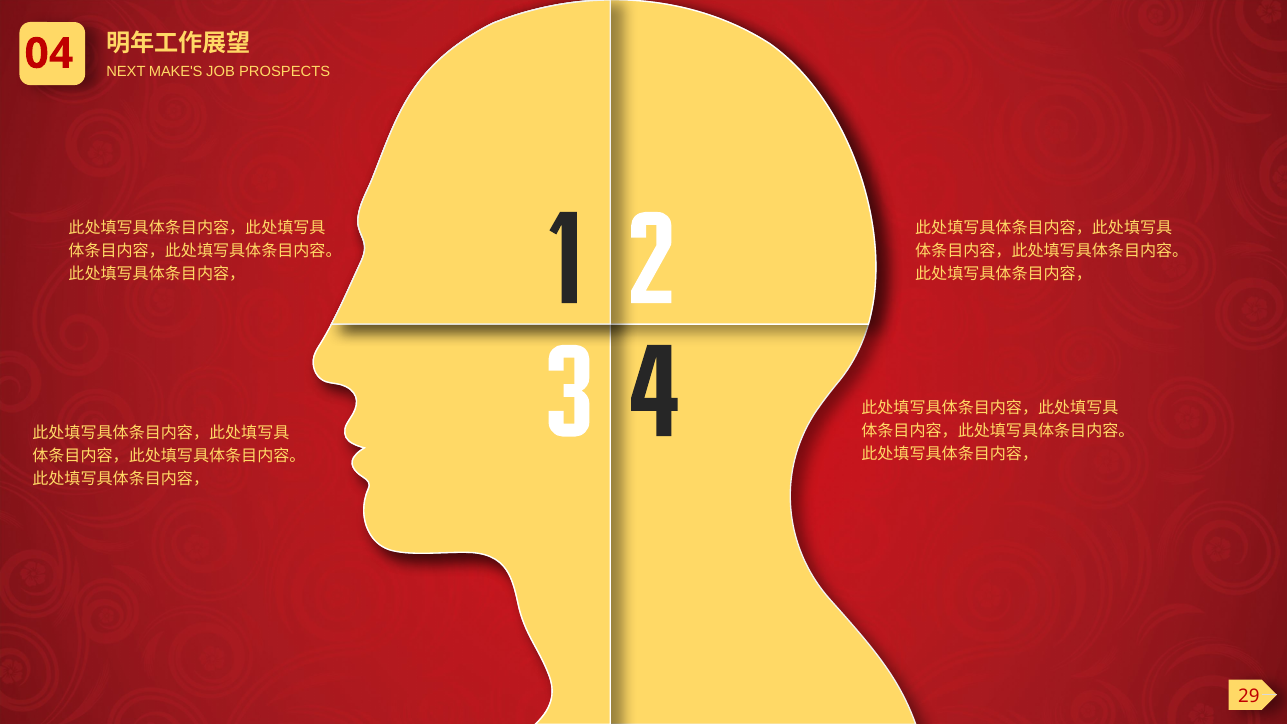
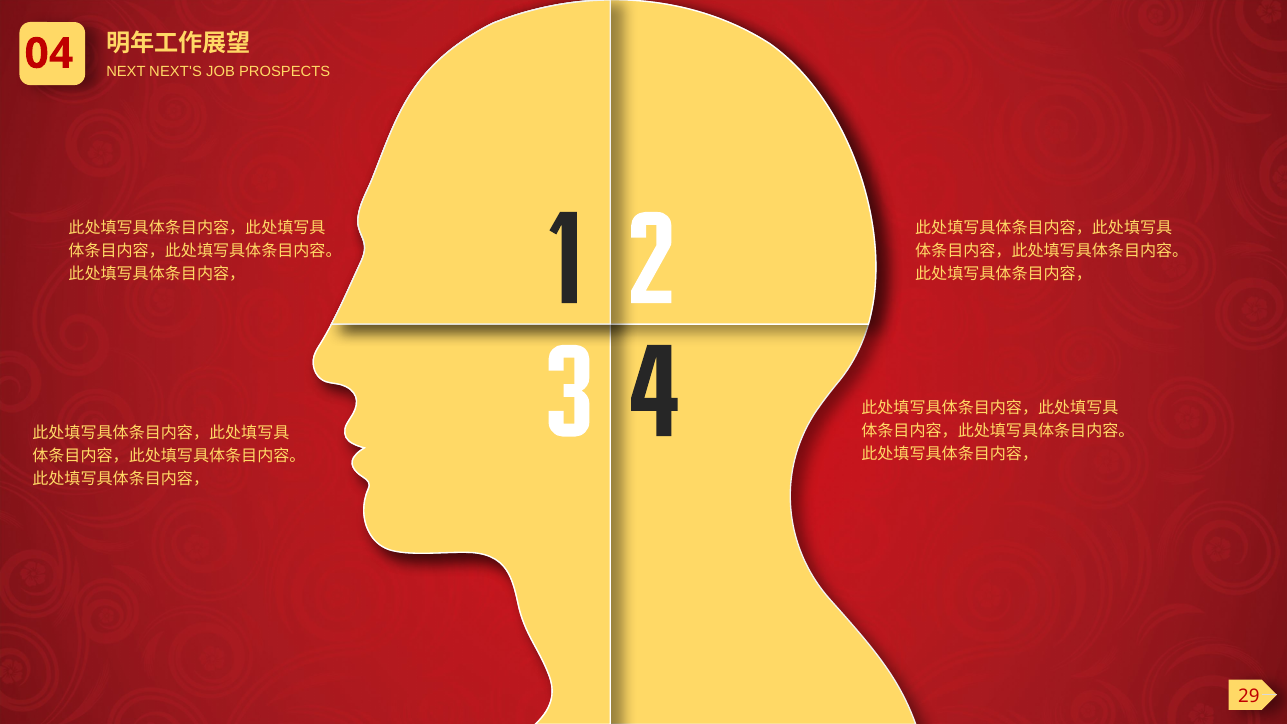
MAKE'S: MAKE'S -> NEXT'S
